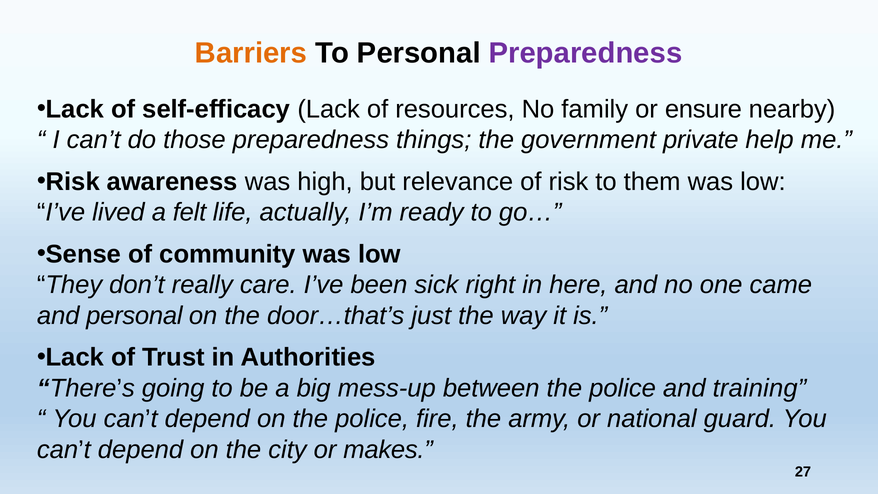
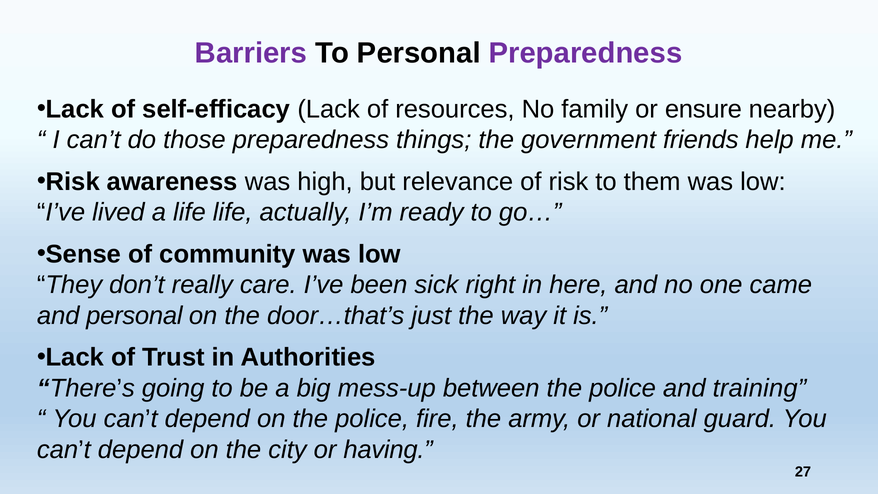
Barriers colour: orange -> purple
private: private -> friends
a felt: felt -> life
makes: makes -> having
